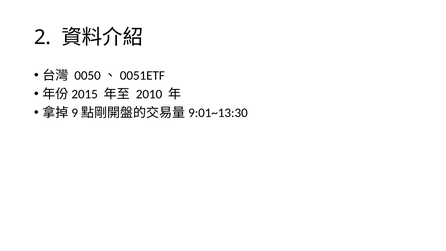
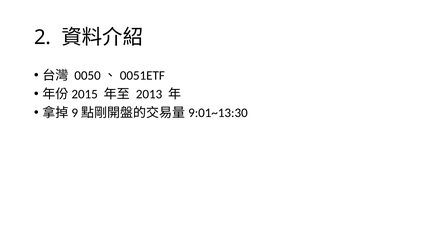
2010: 2010 -> 2013
